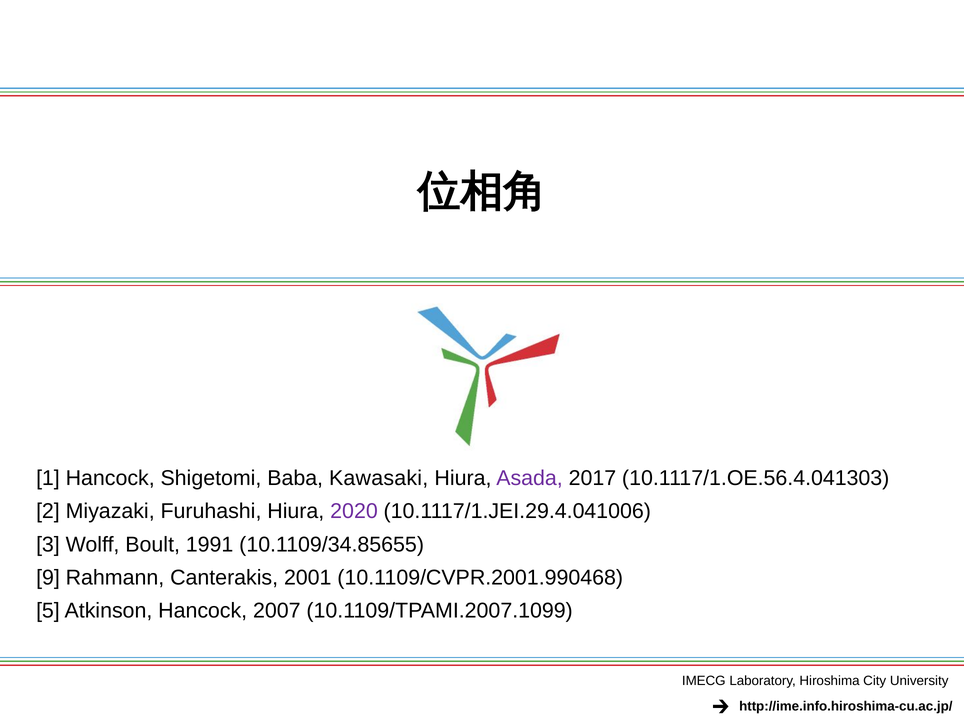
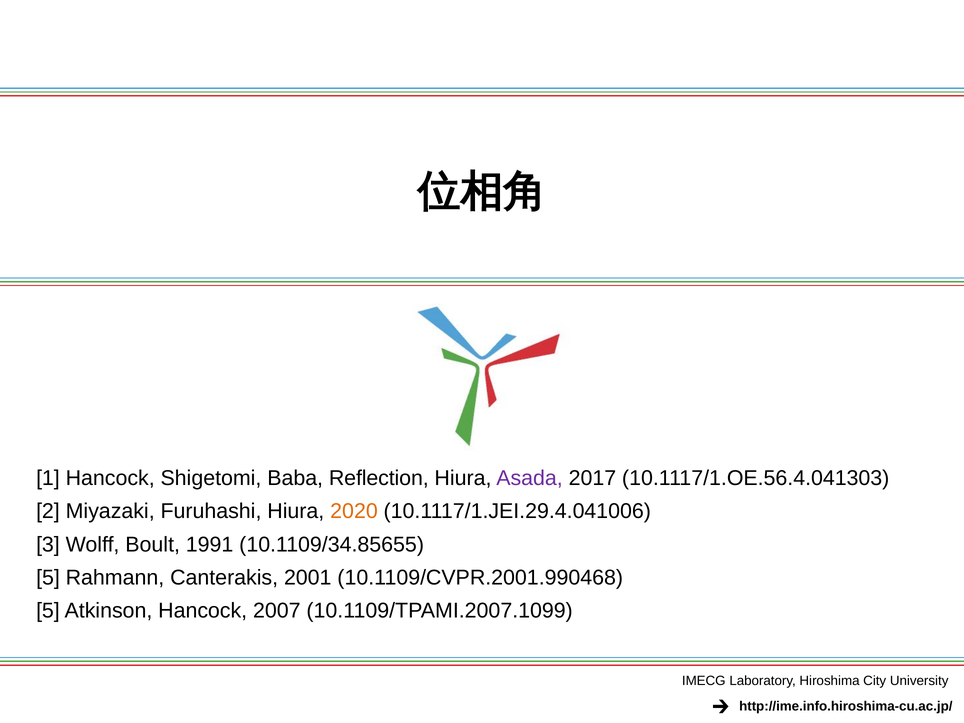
Kawasaki: Kawasaki -> Reflection
2020 colour: purple -> orange
9 at (48, 578): 9 -> 5
